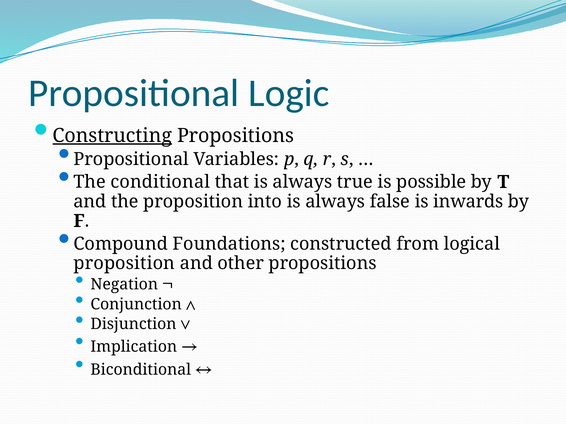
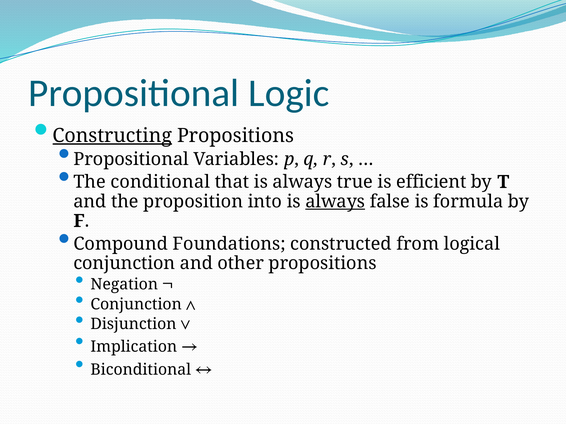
possible: possible -> efficient
always at (335, 202) underline: none -> present
inwards: inwards -> formula
proposition at (124, 264): proposition -> conjunction
